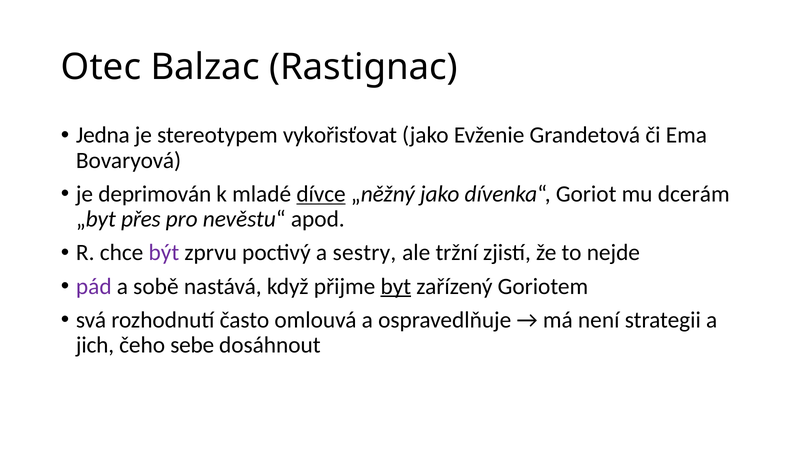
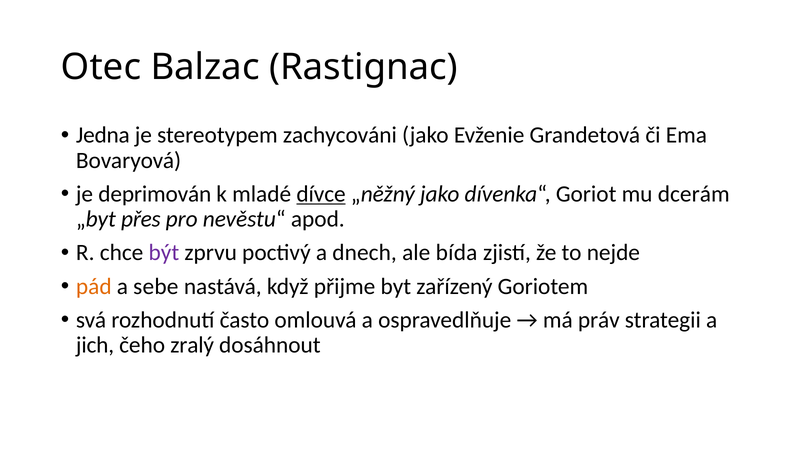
vykořisťovat: vykořisťovat -> zachycováni
sestry: sestry -> dnech
tržní: tržní -> bída
pád colour: purple -> orange
sobě: sobě -> sebe
byt underline: present -> none
není: není -> práv
sebe: sebe -> zralý
